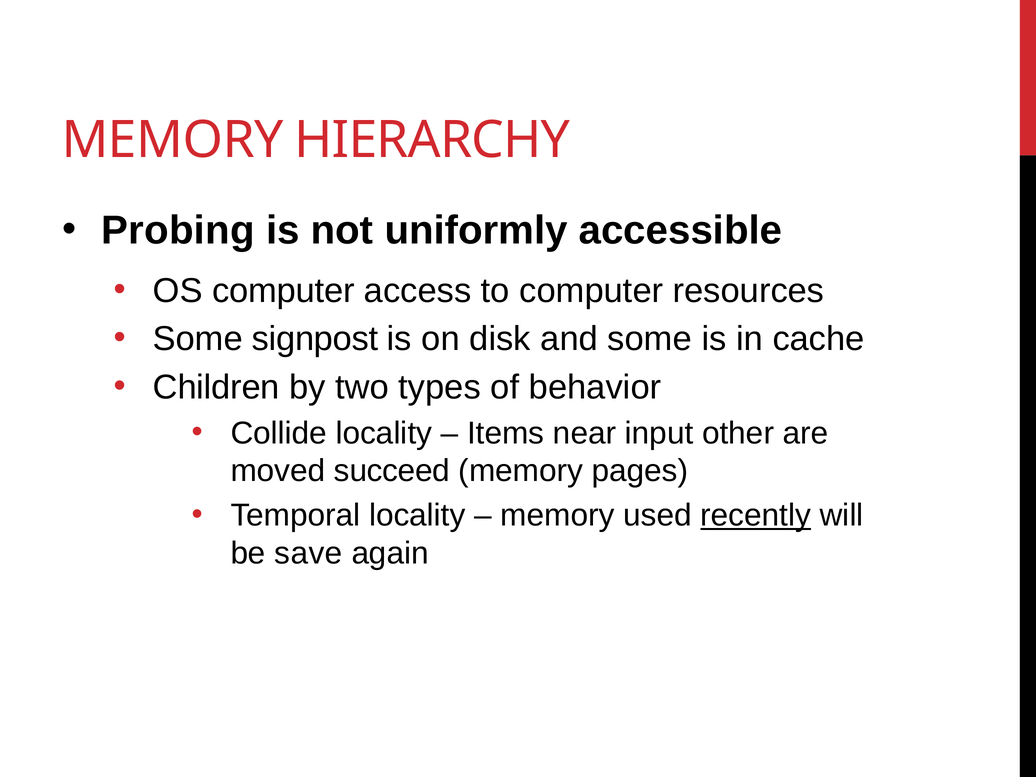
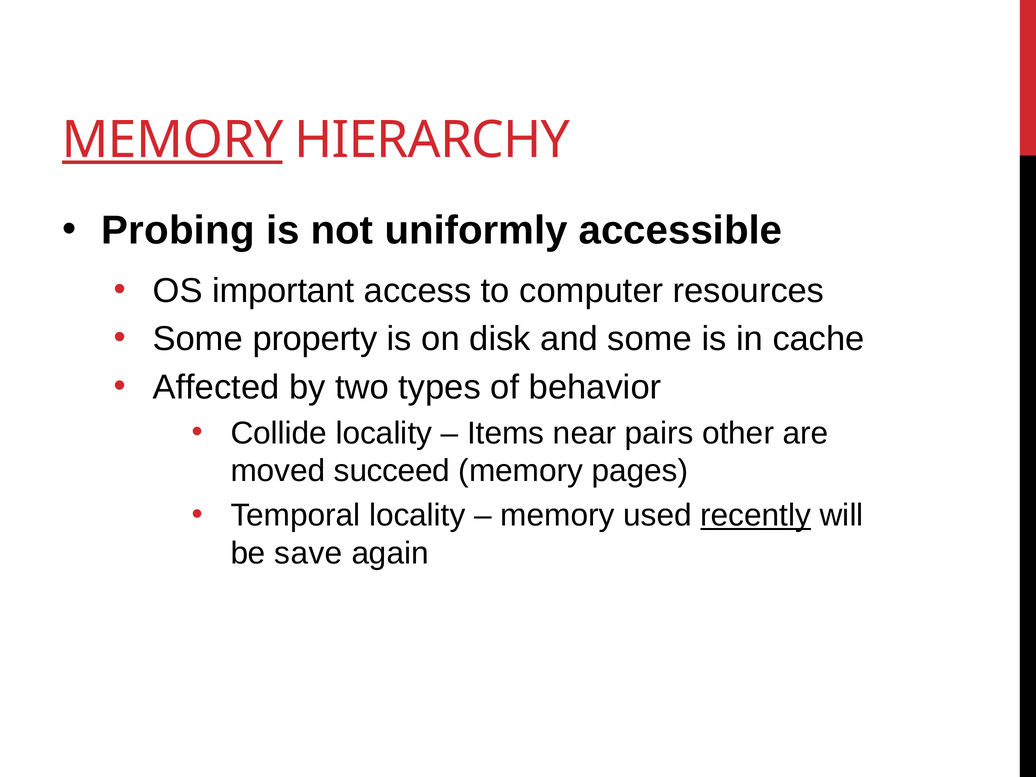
MEMORY at (173, 140) underline: none -> present
OS computer: computer -> important
signpost: signpost -> property
Children: Children -> Affected
input: input -> pairs
